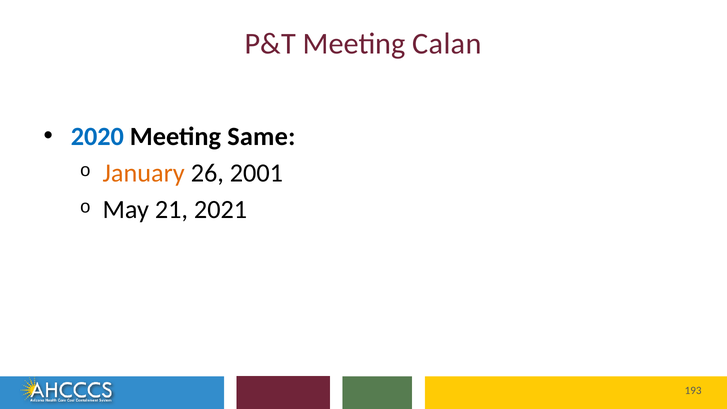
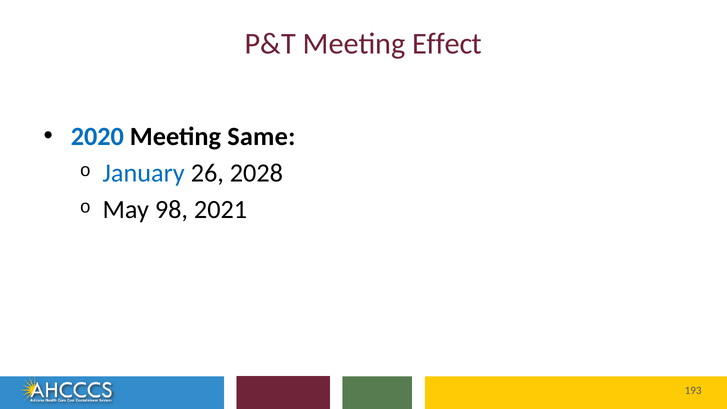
Calan: Calan -> Effect
January colour: orange -> blue
2001: 2001 -> 2028
21: 21 -> 98
